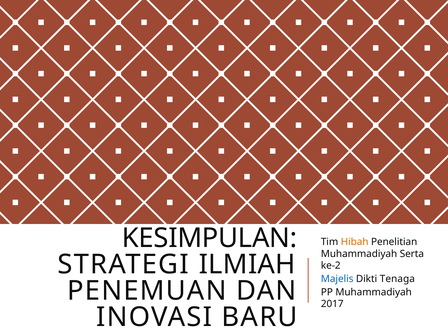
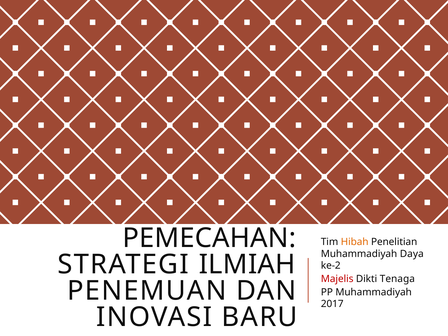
KESIMPULAN: KESIMPULAN -> PEMECAHAN
Serta: Serta -> Daya
Majelis colour: blue -> red
